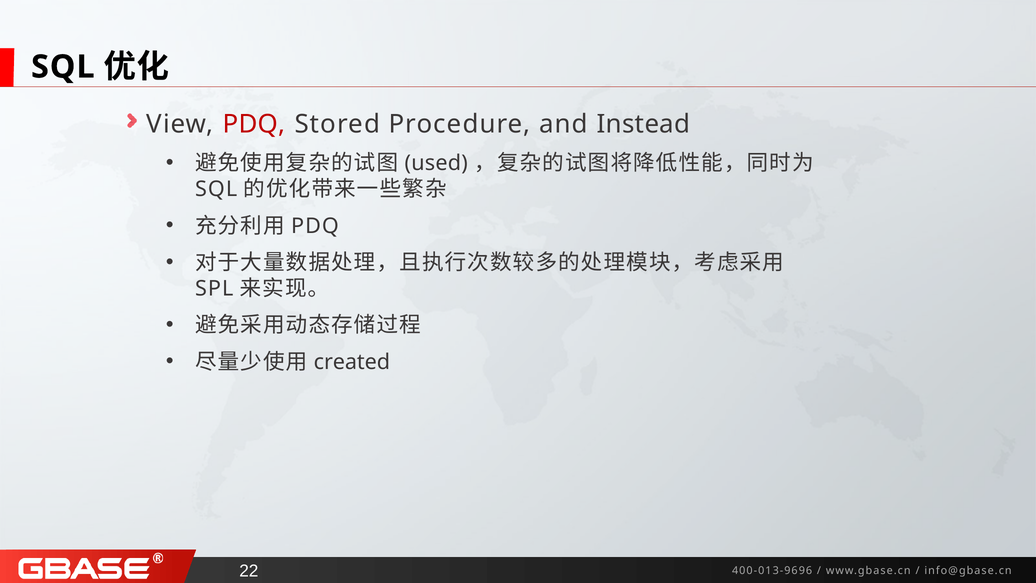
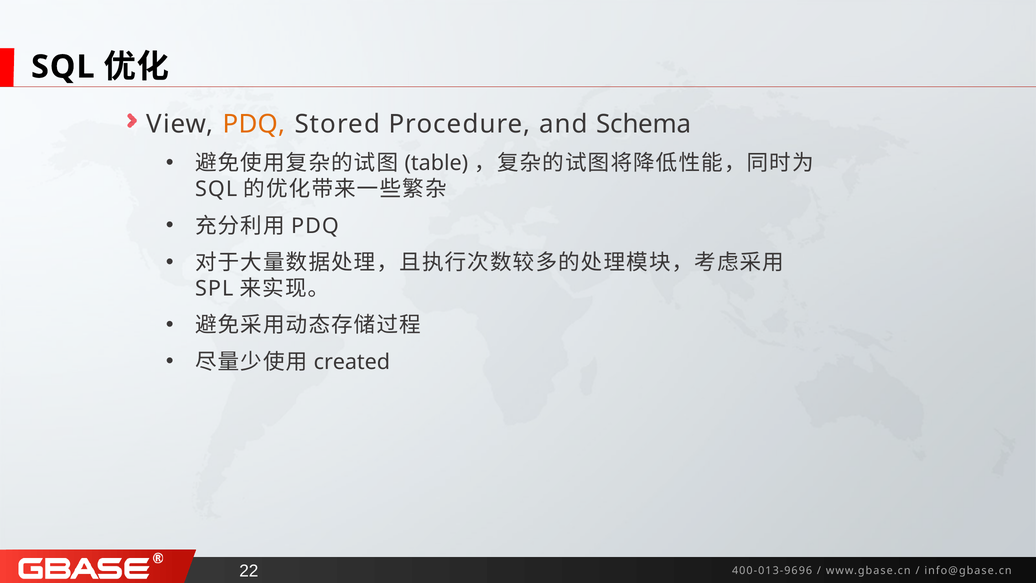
PDQ at (254, 124) colour: red -> orange
Instead: Instead -> Schema
used: used -> table
